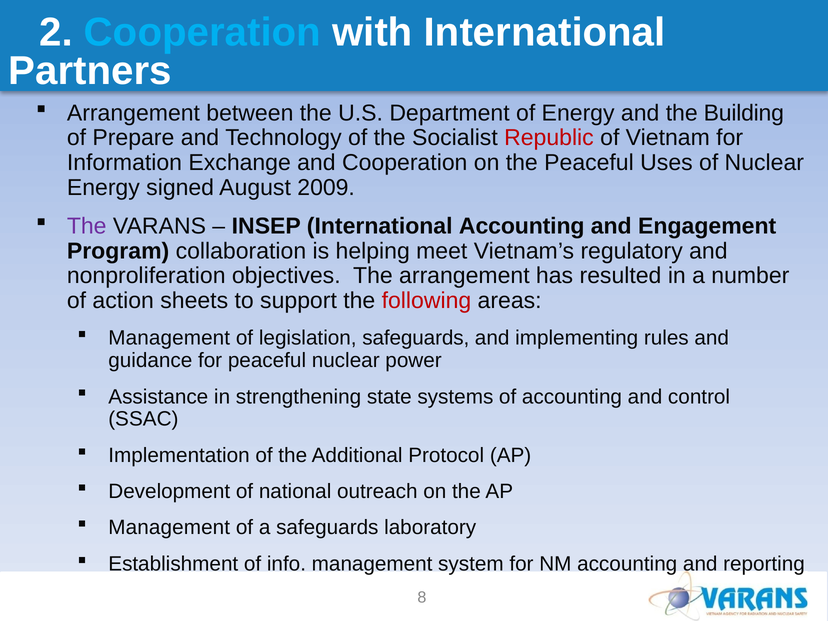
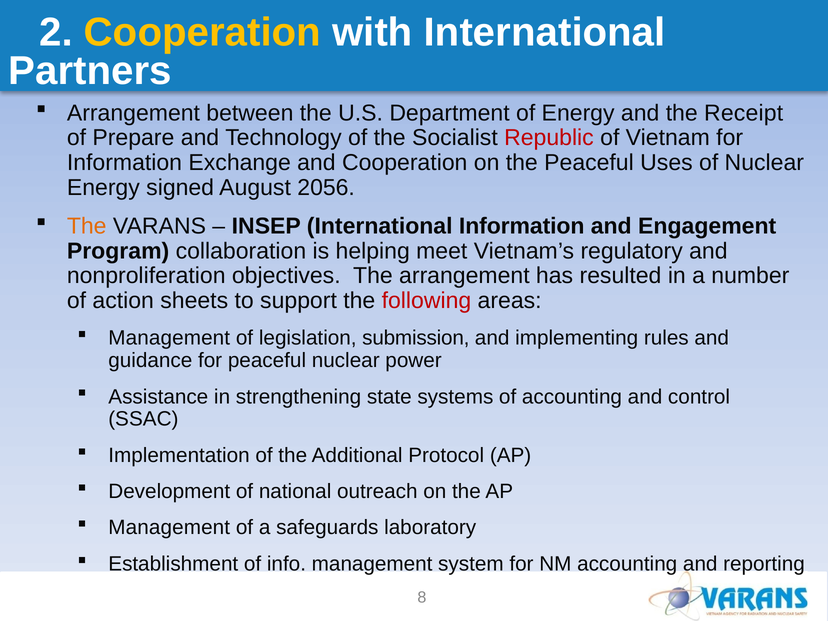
Cooperation at (202, 32) colour: light blue -> yellow
Building: Building -> Receipt
2009: 2009 -> 2056
The at (87, 226) colour: purple -> orange
International Accounting: Accounting -> Information
legislation safeguards: safeguards -> submission
